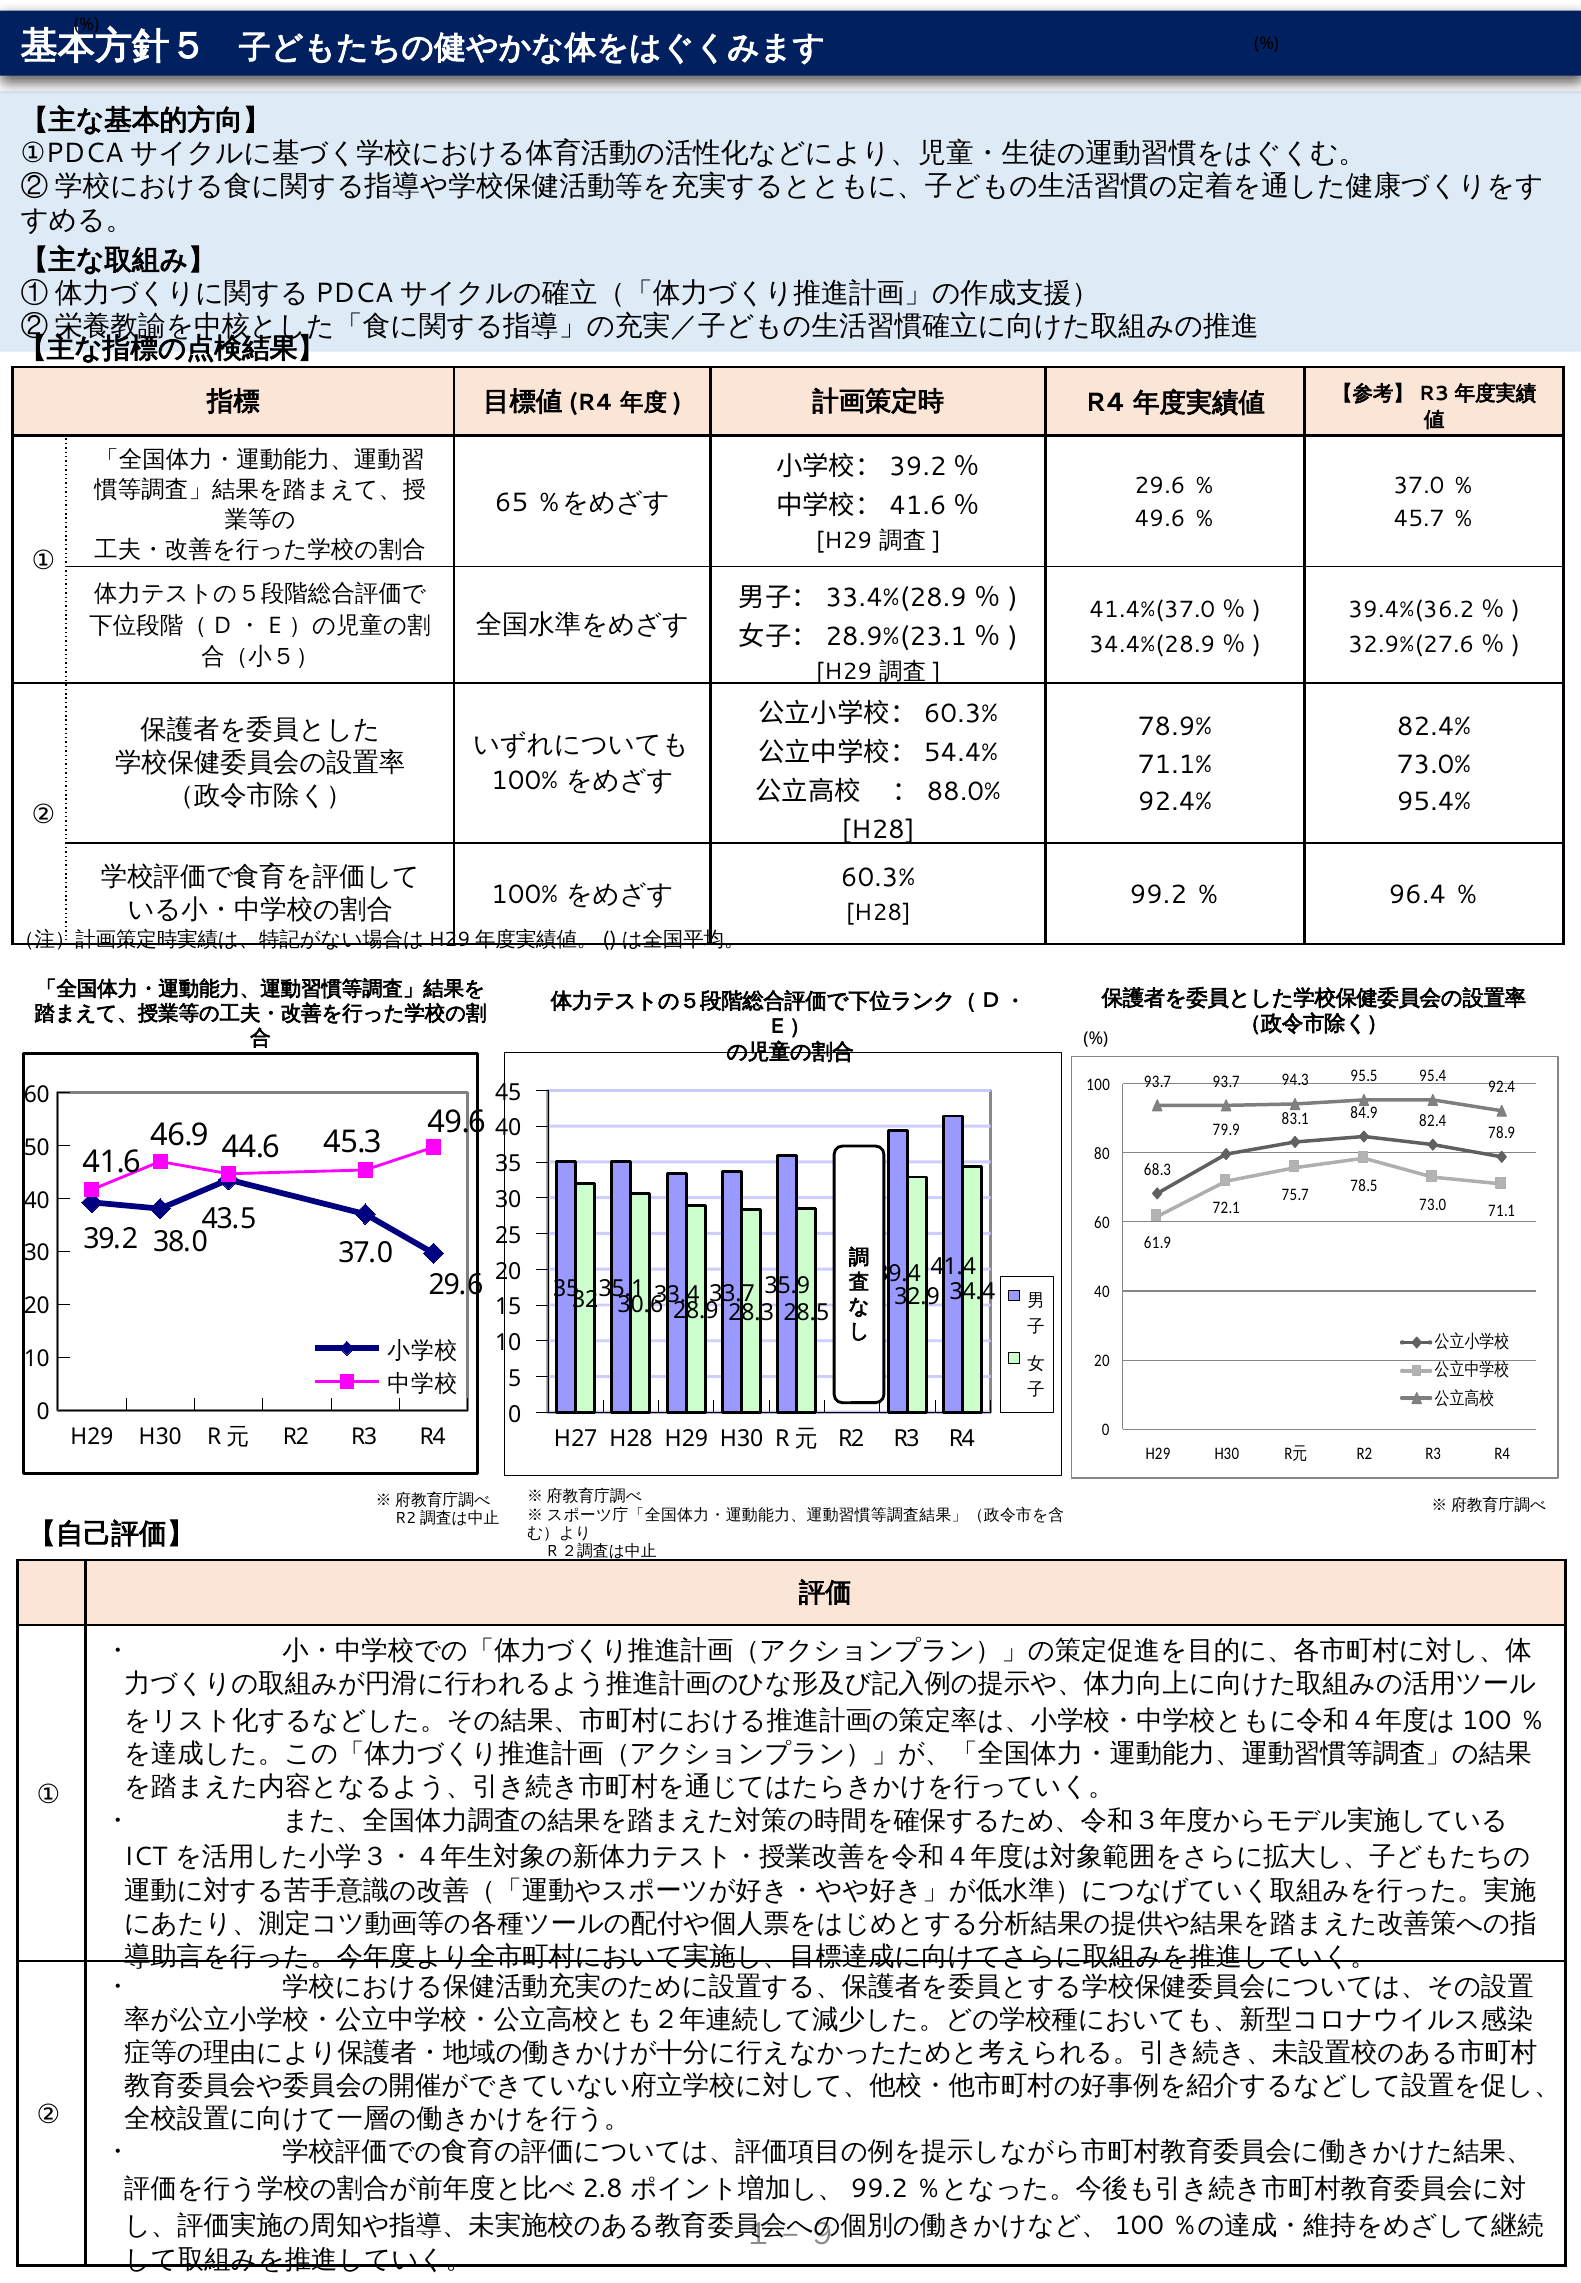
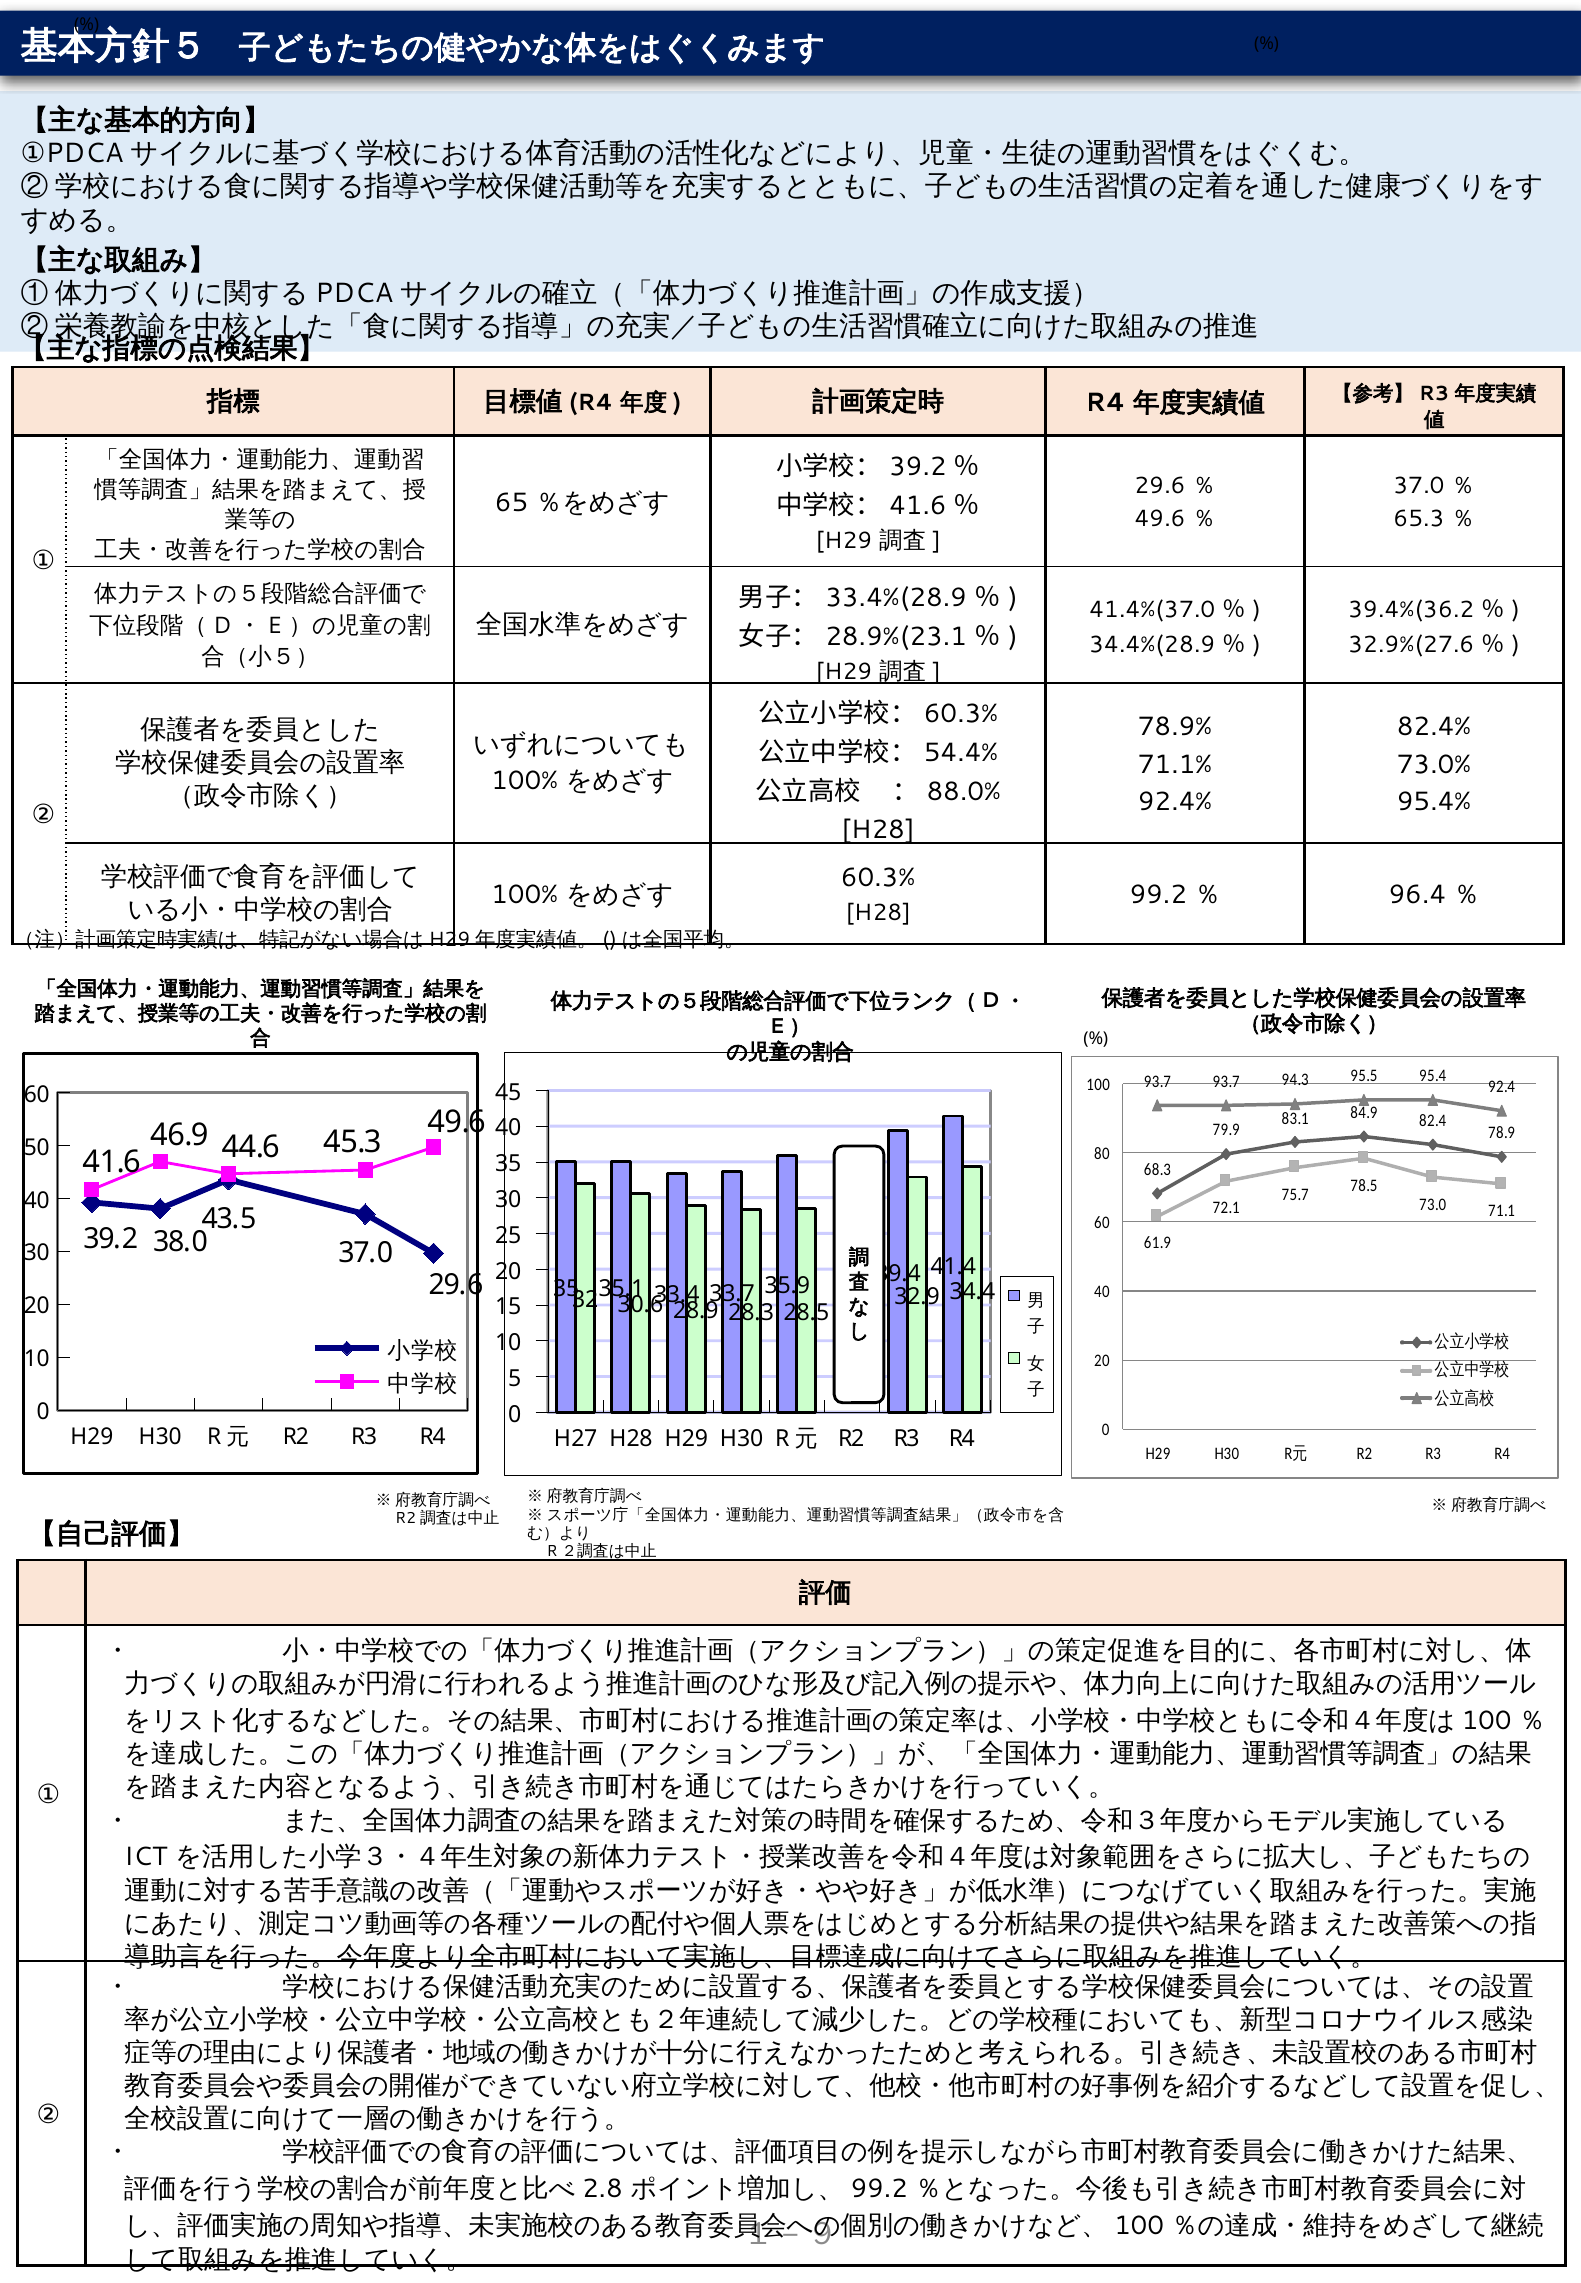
45.7: 45.7 -> 65.3
